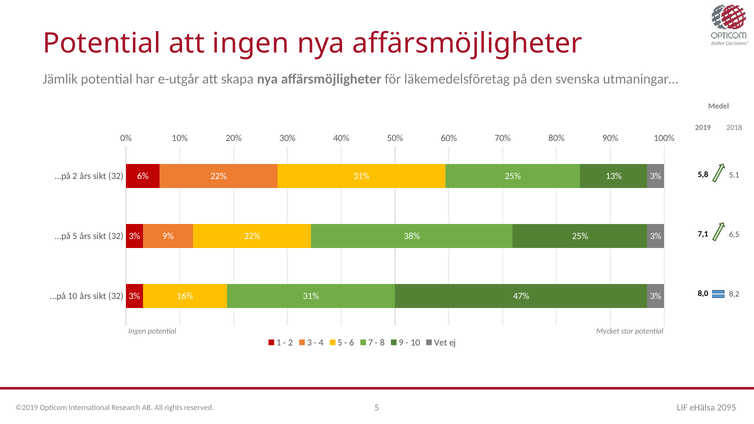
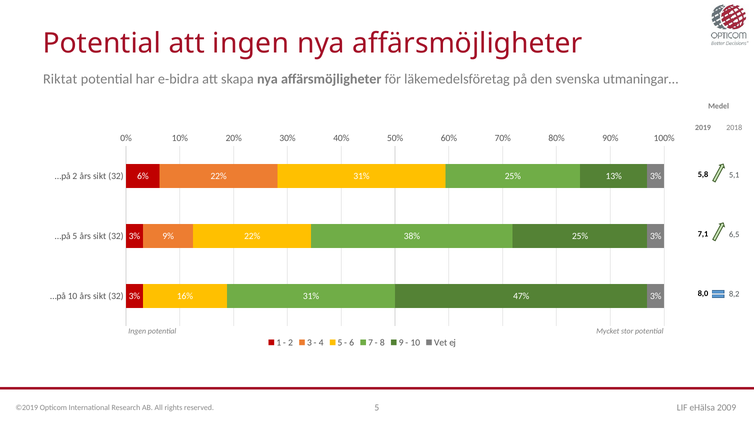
Jämlik: Jämlik -> Riktat
e-utgår: e-utgår -> e-bidra
2095: 2095 -> 2009
